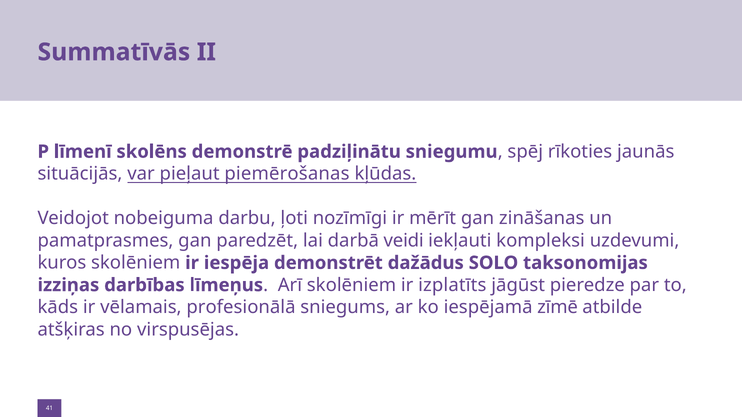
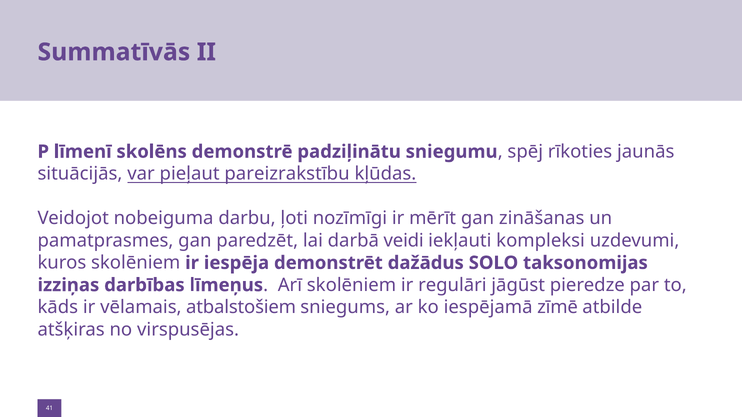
piemērošanas: piemērošanas -> pareizrakstību
izplatīts: izplatīts -> regulāri
profesionālā: profesionālā -> atbalstošiem
